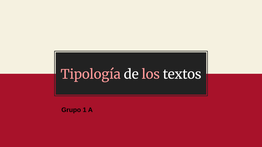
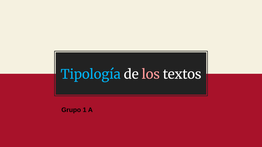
Tipología colour: pink -> light blue
